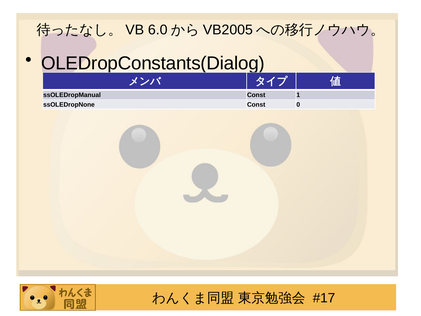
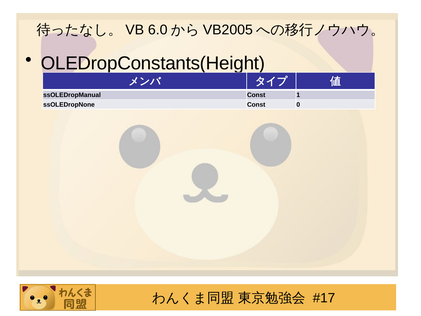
OLEDropConstants(Dialog: OLEDropConstants(Dialog -> OLEDropConstants(Height
